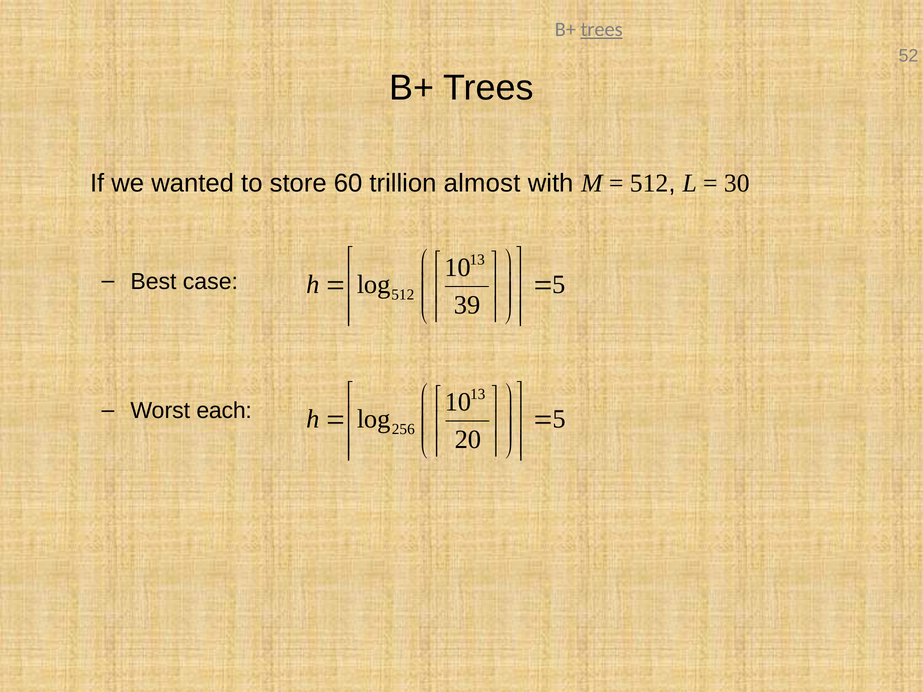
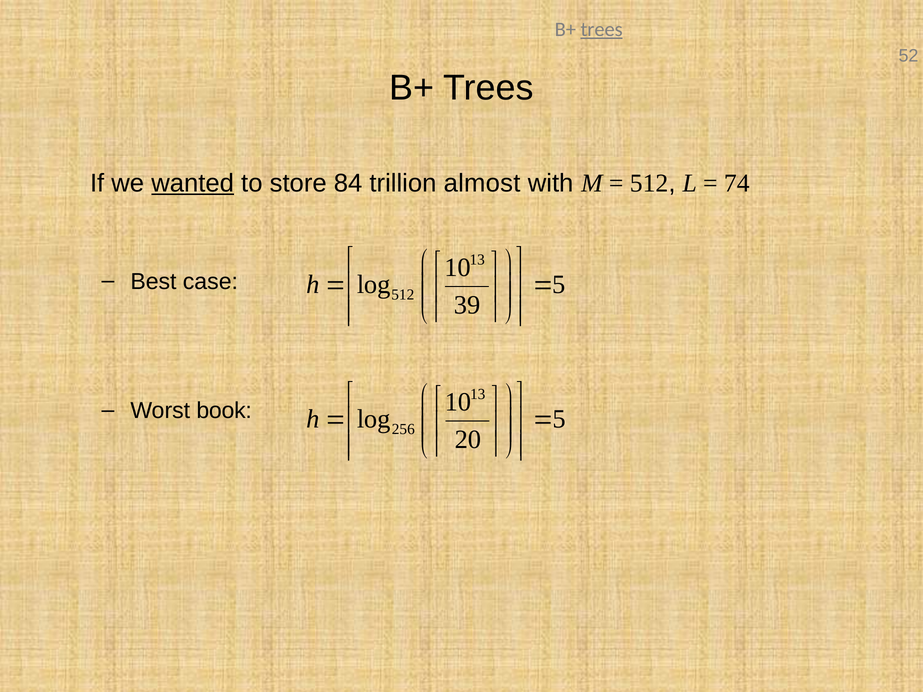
wanted underline: none -> present
60: 60 -> 84
30: 30 -> 74
each: each -> book
